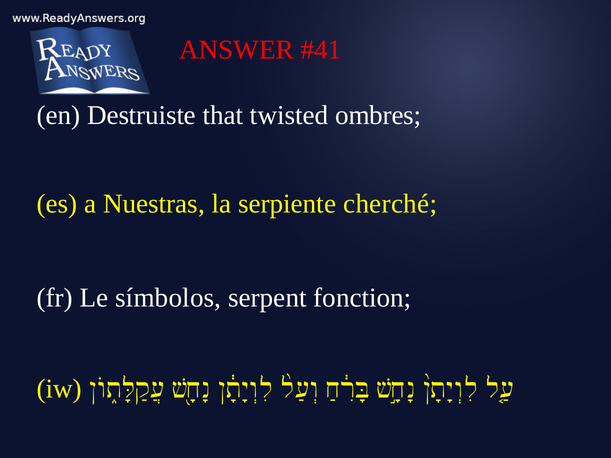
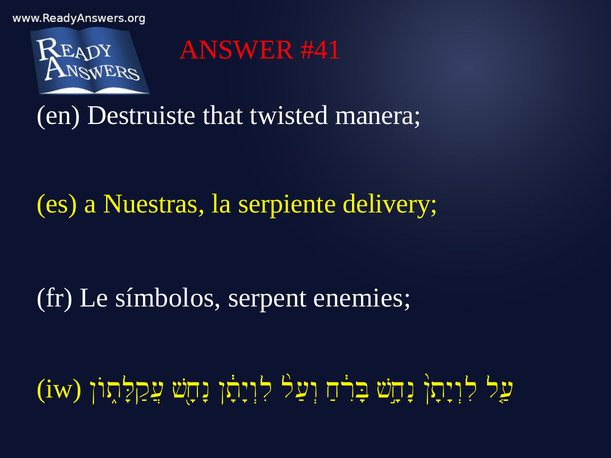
ombres: ombres -> manera
cherché: cherché -> delivery
fonction: fonction -> enemies
